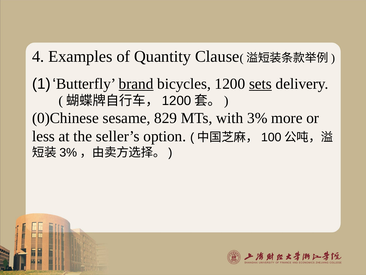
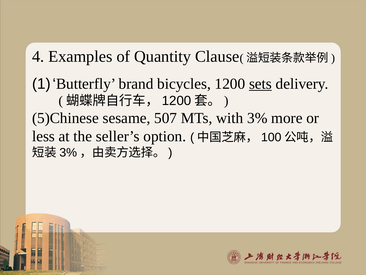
brand underline: present -> none
0)Chinese: 0)Chinese -> 5)Chinese
829: 829 -> 507
